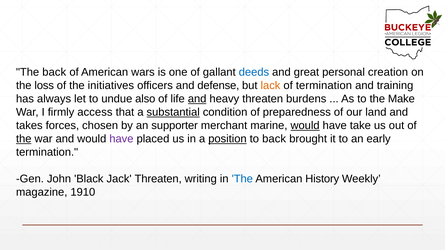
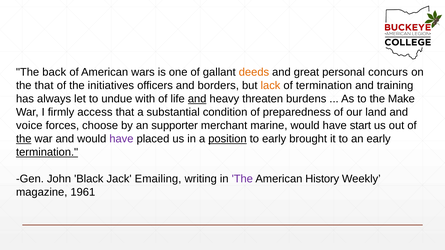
deeds colour: blue -> orange
creation: creation -> concurs
the loss: loss -> that
defense: defense -> borders
also: also -> with
substantial underline: present -> none
takes: takes -> voice
chosen: chosen -> choose
would at (305, 126) underline: present -> none
take: take -> start
to back: back -> early
termination at (47, 152) underline: none -> present
Jack Threaten: Threaten -> Emailing
The at (242, 179) colour: blue -> purple
1910: 1910 -> 1961
